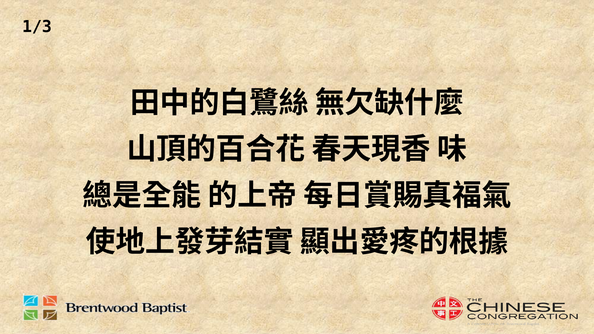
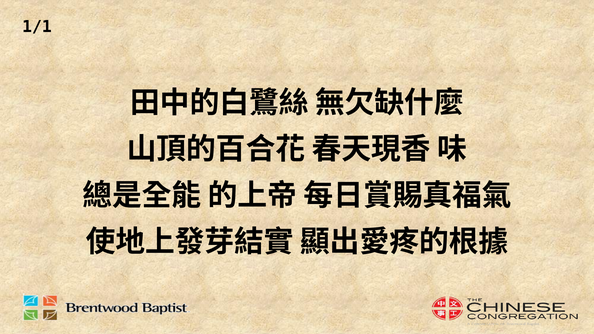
1/3: 1/3 -> 1/1
